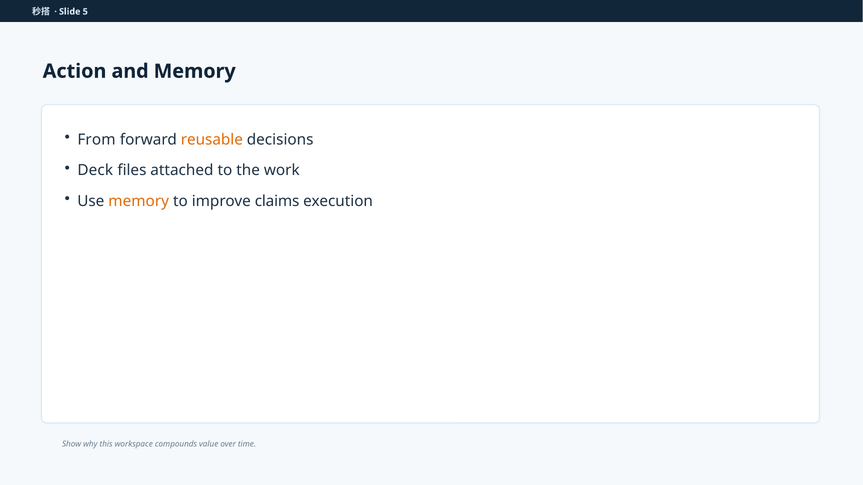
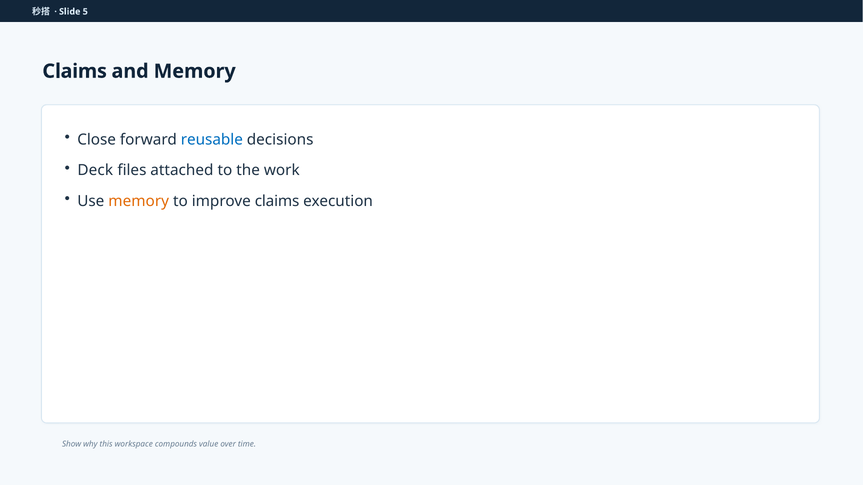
Action at (75, 71): Action -> Claims
From: From -> Close
reusable colour: orange -> blue
